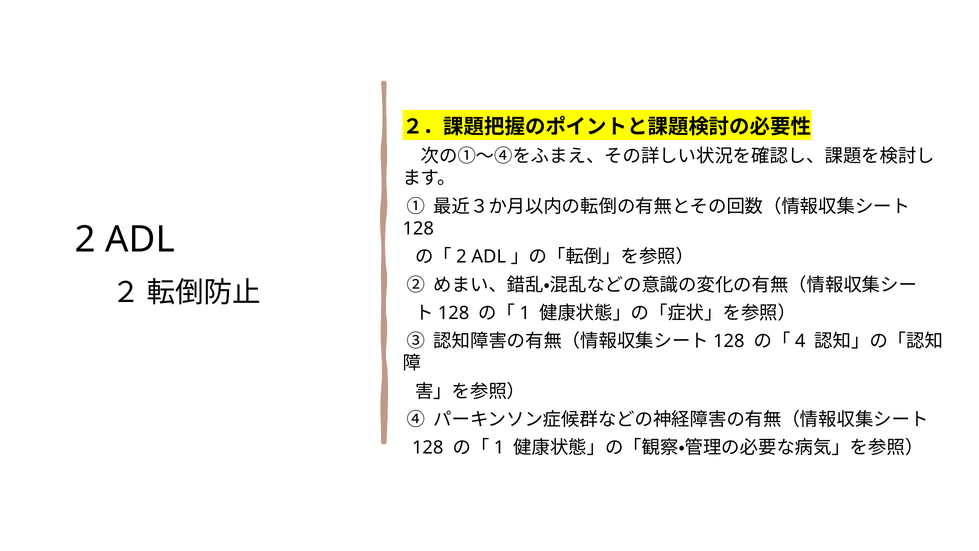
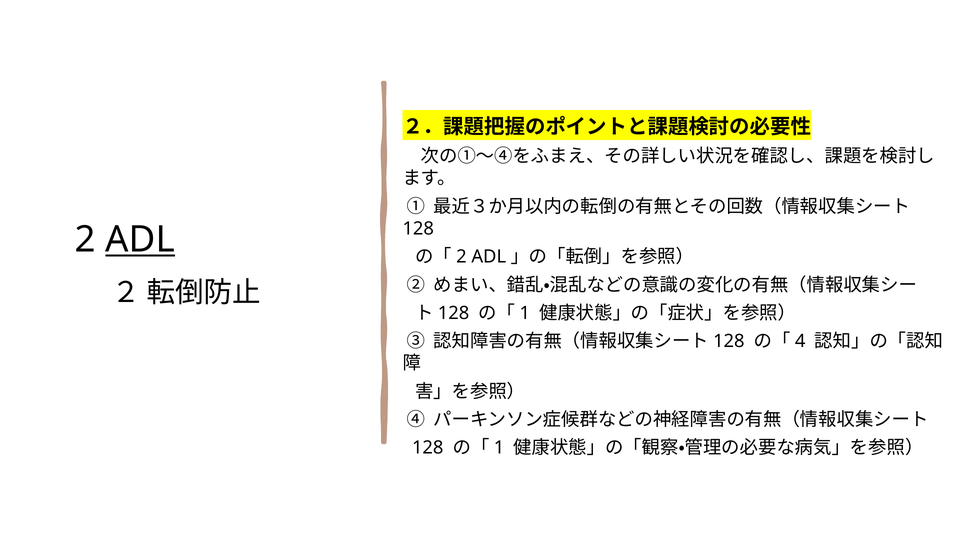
ADL underline: none -> present
